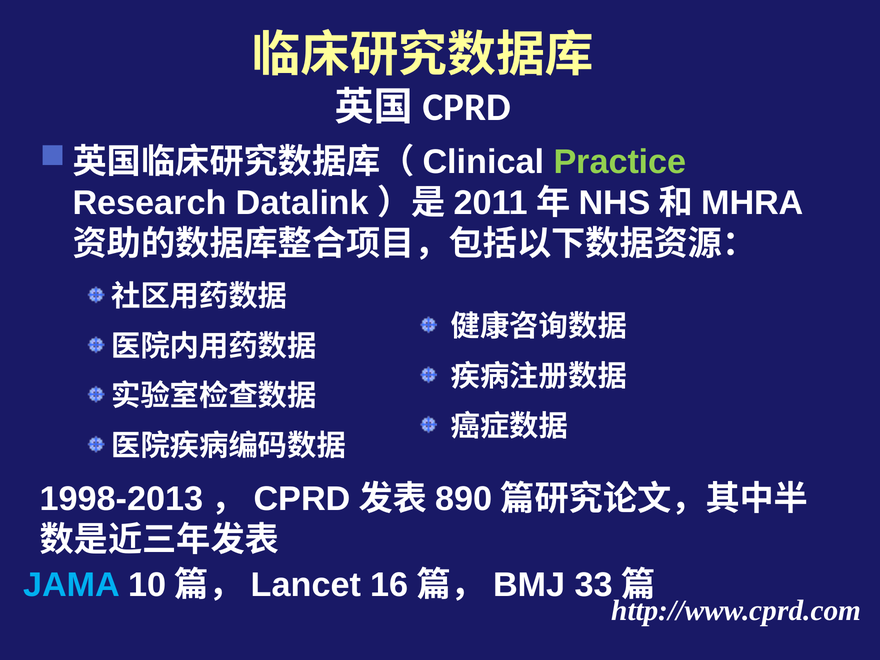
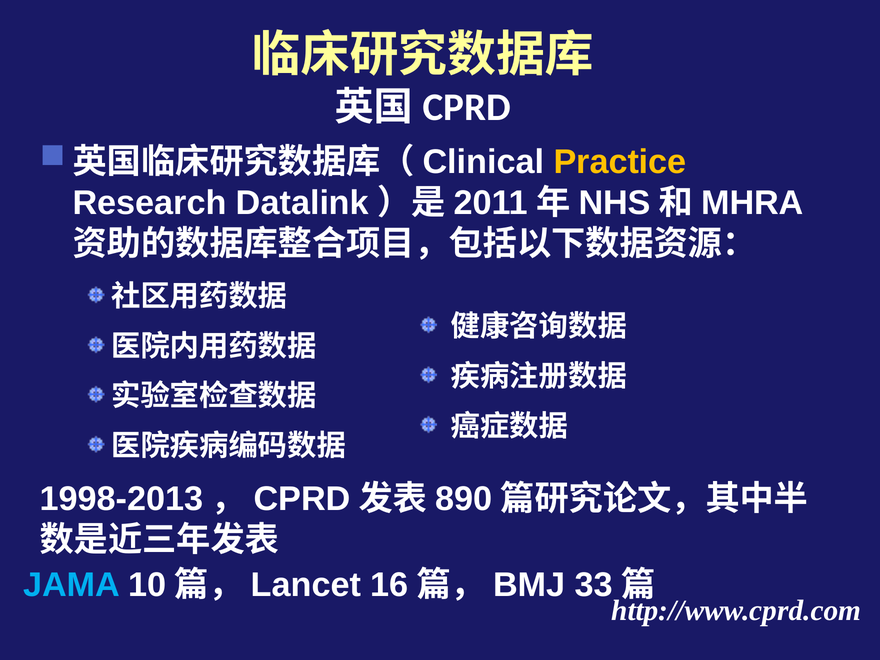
Practice colour: light green -> yellow
